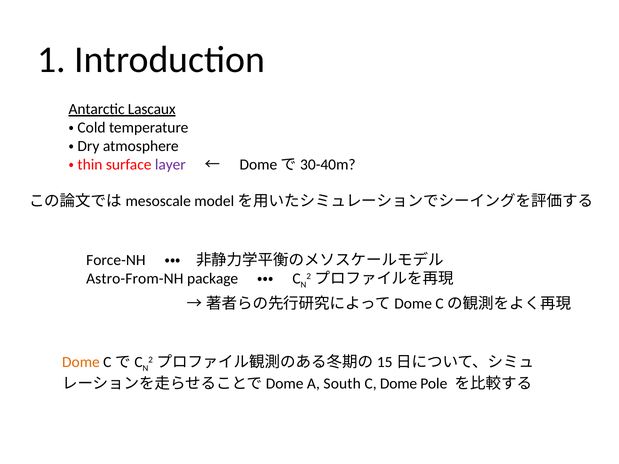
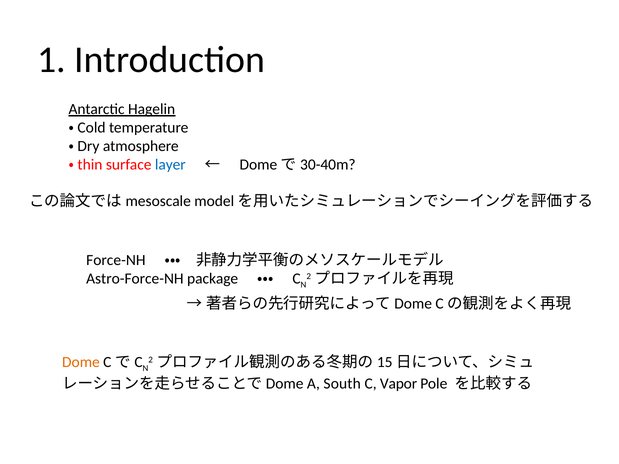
Lascaux: Lascaux -> Hagelin
layer colour: purple -> blue
Astro-From-NH: Astro-From-NH -> Astro-Force-NH
C Dome: Dome -> Vapor
